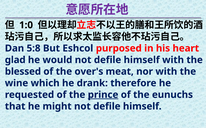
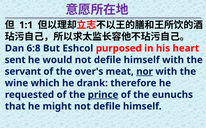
1:0: 1:0 -> 1:1
5:8: 5:8 -> 6:8
glad: glad -> sent
blessed: blessed -> servant
nor underline: none -> present
